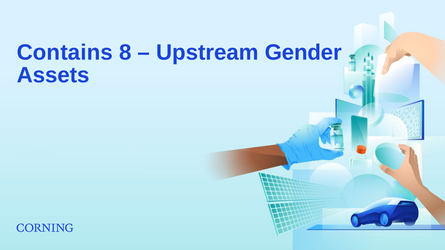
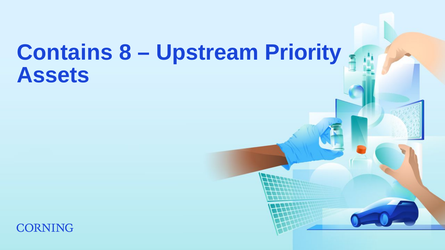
Gender: Gender -> Priority
